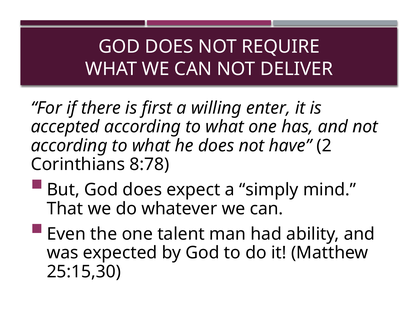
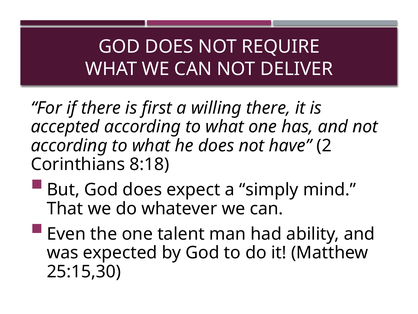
willing enter: enter -> there
8:78: 8:78 -> 8:18
